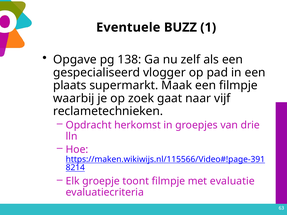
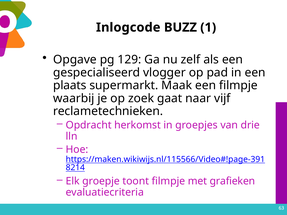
Eventuele: Eventuele -> Inlogcode
138: 138 -> 129
evaluatie: evaluatie -> grafieken
